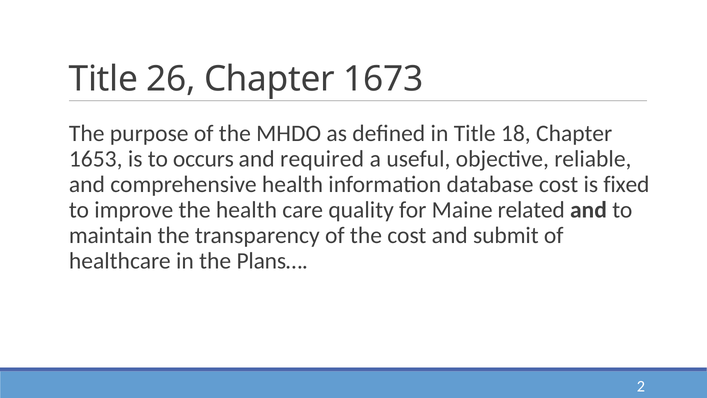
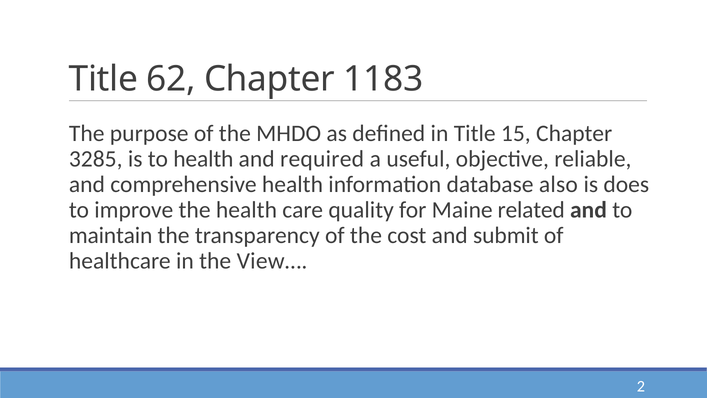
26: 26 -> 62
1673: 1673 -> 1183
18: 18 -> 15
1653: 1653 -> 3285
to occurs: occurs -> health
database cost: cost -> also
fixed: fixed -> does
Plans…: Plans… -> View…
